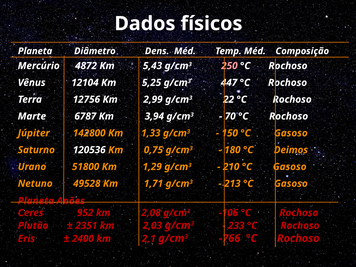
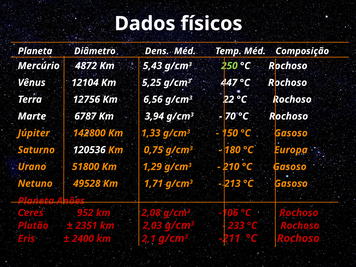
250 colour: pink -> light green
2,99: 2,99 -> 6,56
Deimos: Deimos -> Europa
-766: -766 -> -211
